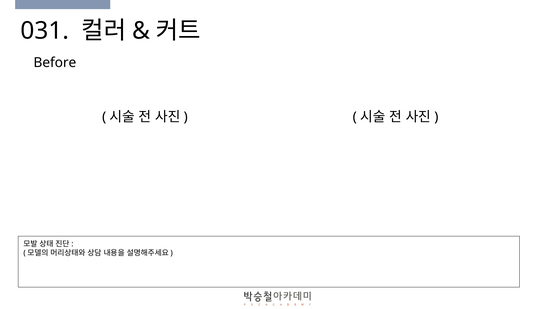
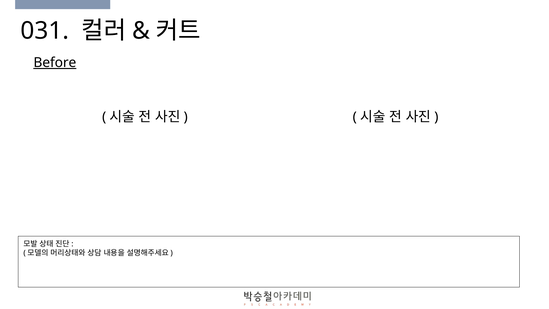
Before underline: none -> present
